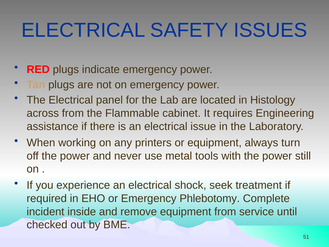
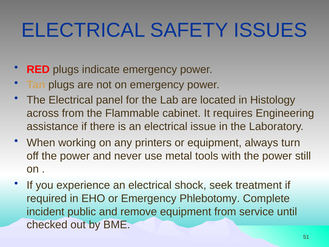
inside: inside -> public
